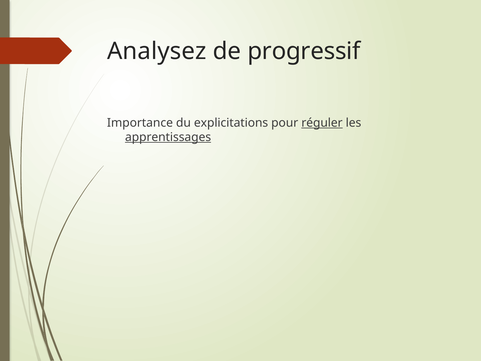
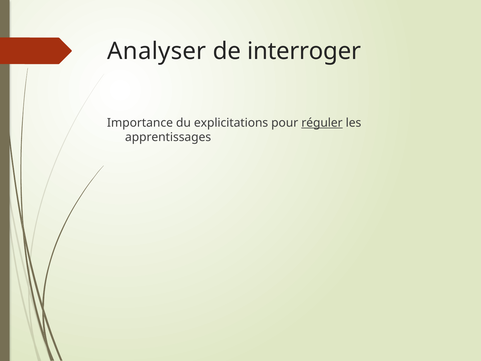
Analysez: Analysez -> Analyser
progressif: progressif -> interroger
apprentissages underline: present -> none
